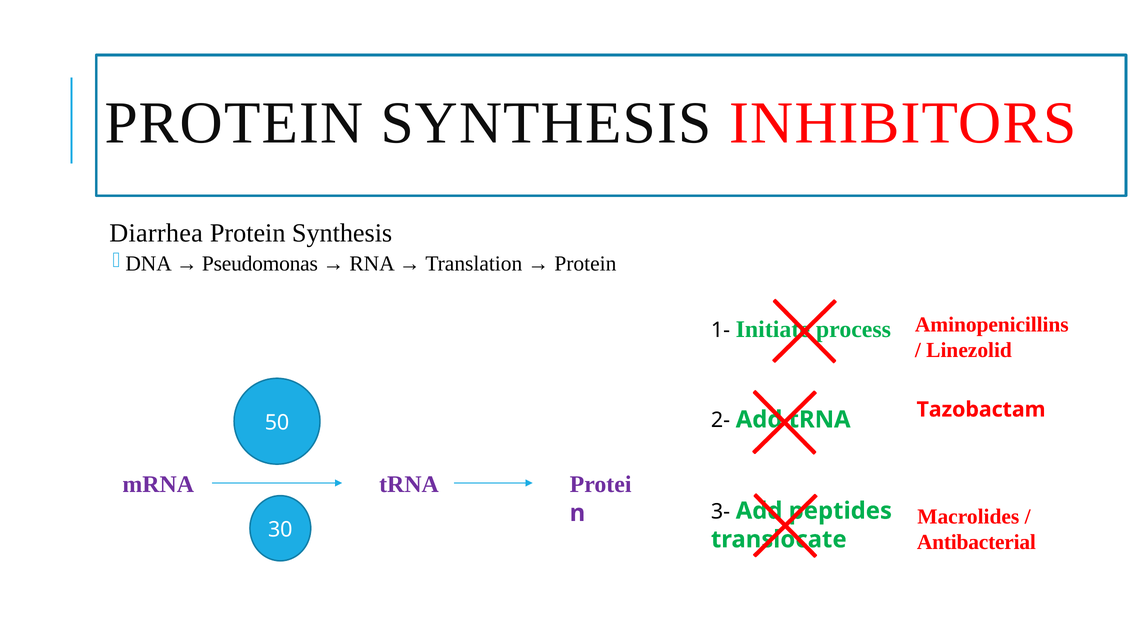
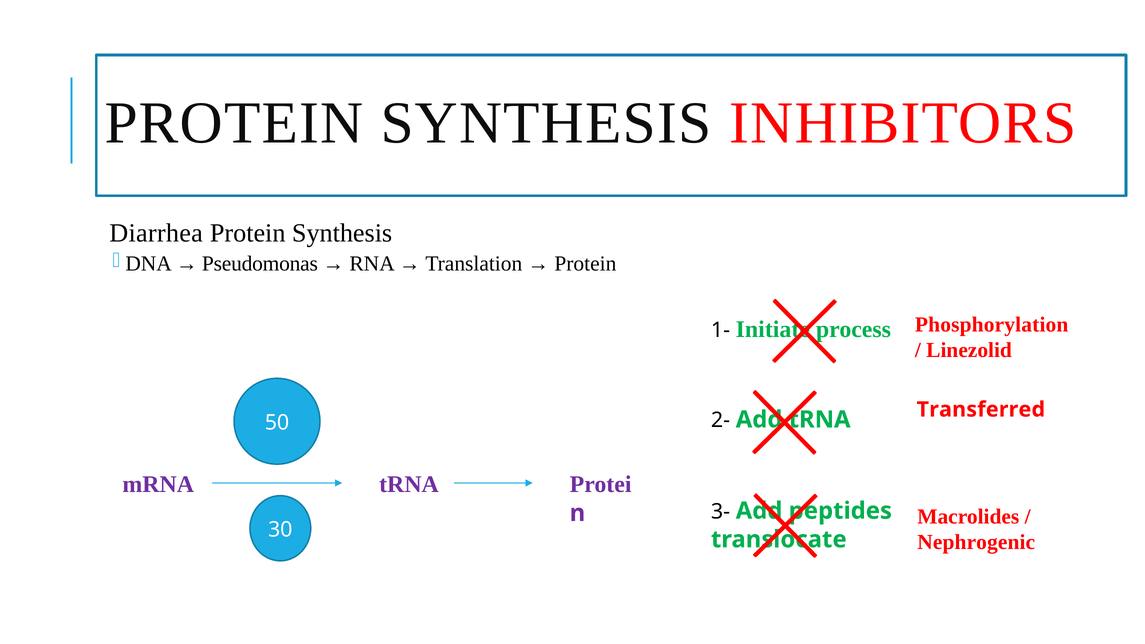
Aminopenicillins: Aminopenicillins -> Phosphorylation
Tazobactam: Tazobactam -> Transferred
Antibacterial: Antibacterial -> Nephrogenic
